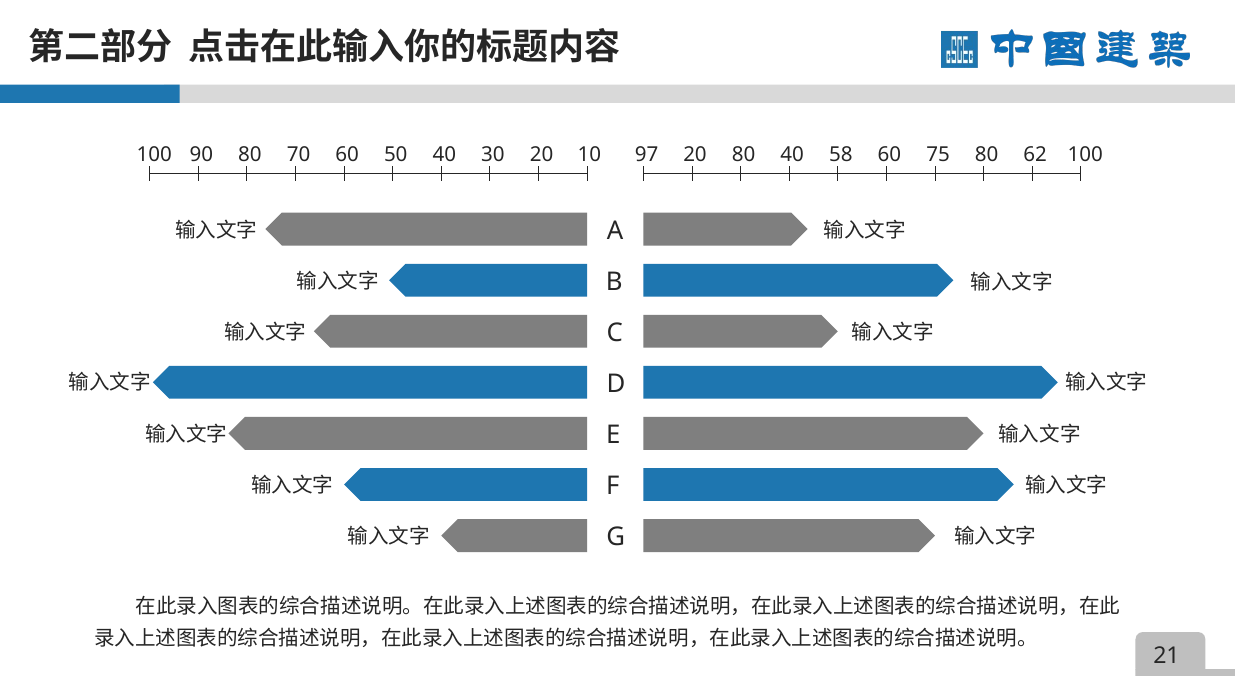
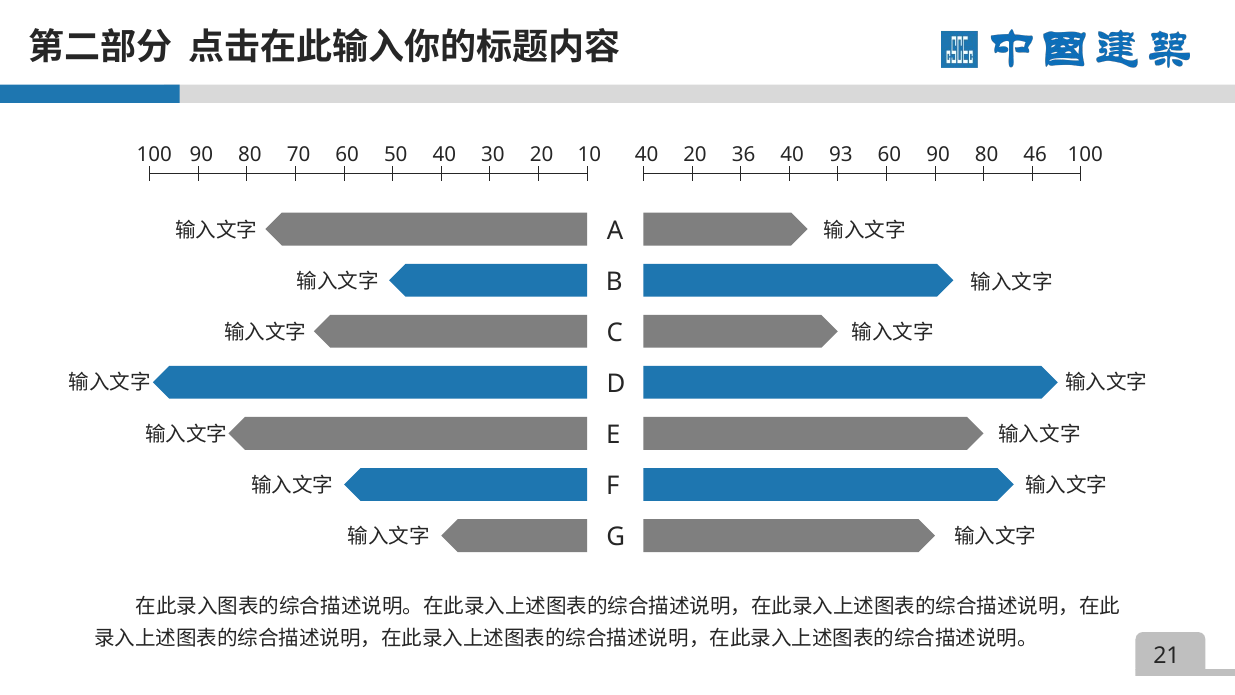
100 97: 97 -> 40
20 80: 80 -> 36
58: 58 -> 93
60 75: 75 -> 90
62: 62 -> 46
